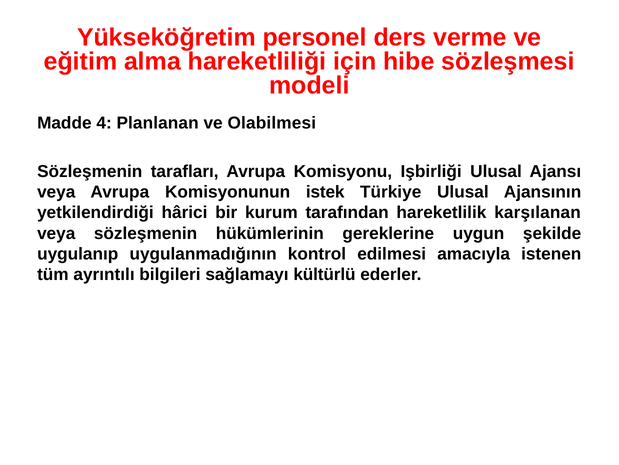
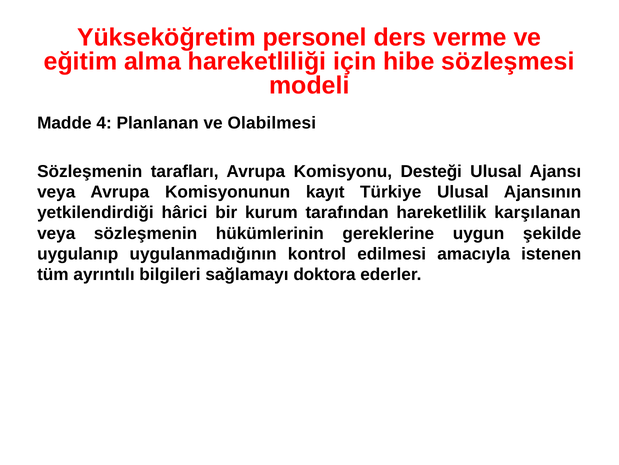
Işbirliği: Işbirliği -> Desteği
istek: istek -> kayıt
kültürlü: kültürlü -> doktora
